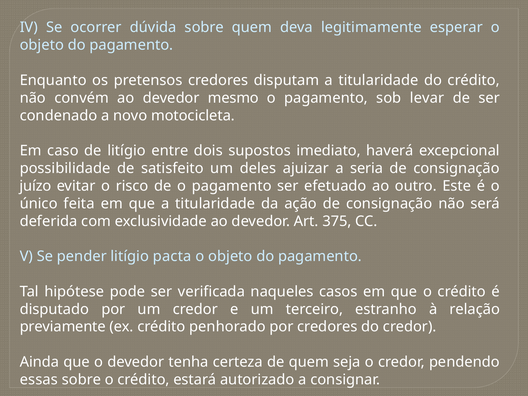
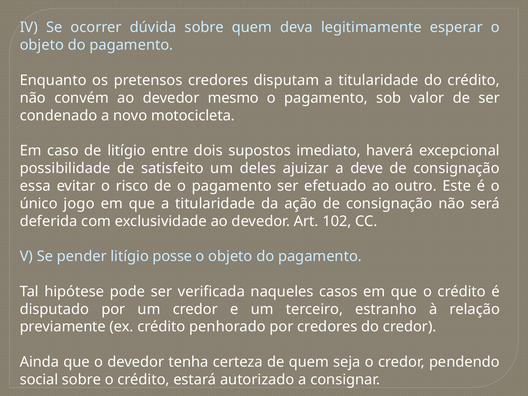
levar: levar -> valor
seria: seria -> deve
juízo: juízo -> essa
feita: feita -> jogo
375: 375 -> 102
pacta: pacta -> posse
essas: essas -> social
